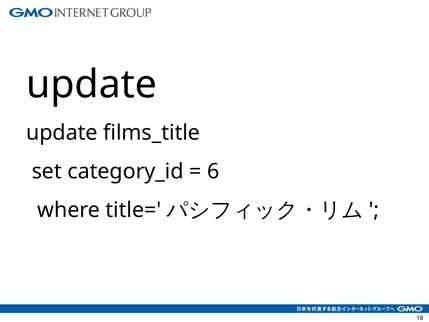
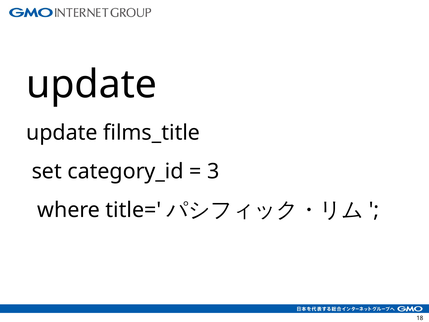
6: 6 -> 3
